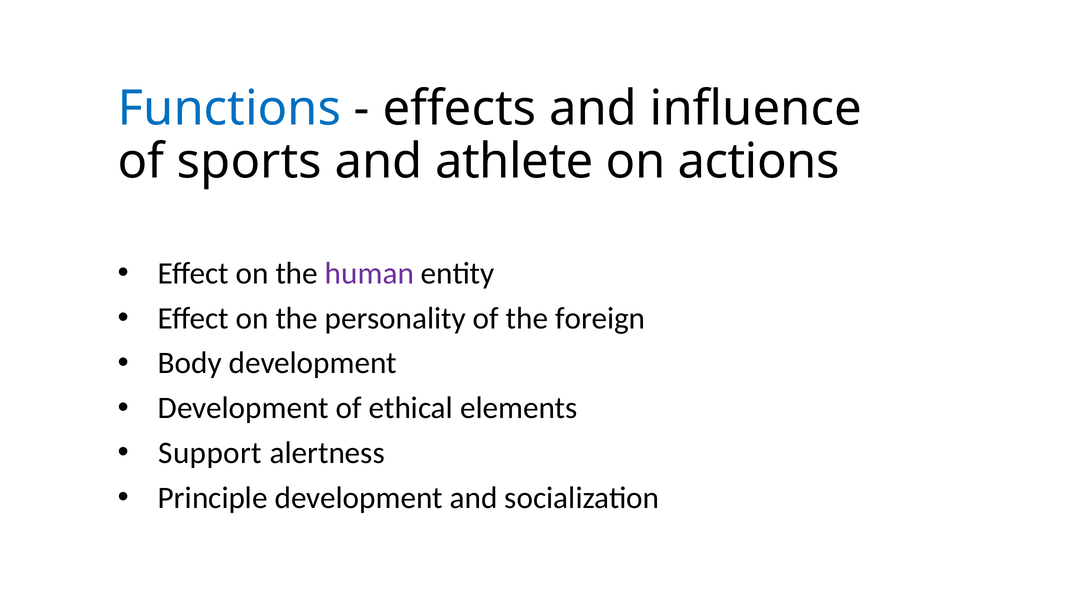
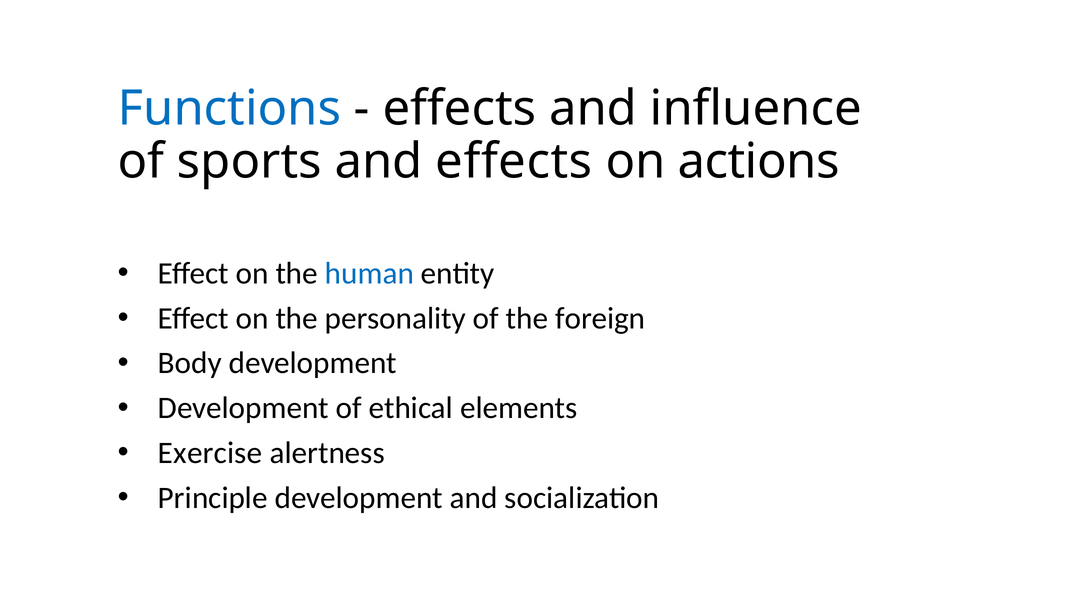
and athlete: athlete -> effects
human colour: purple -> blue
Support: Support -> Exercise
